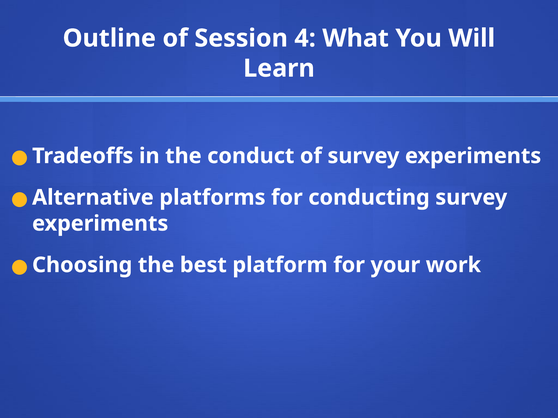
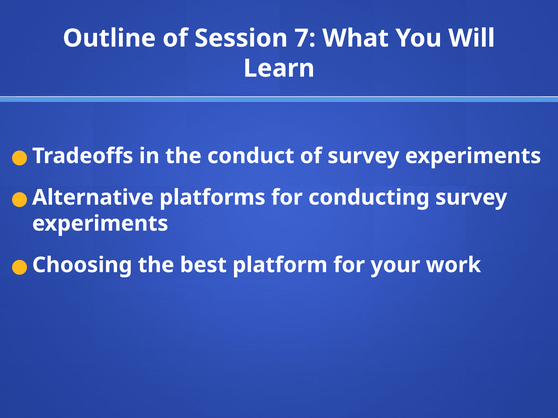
4: 4 -> 7
